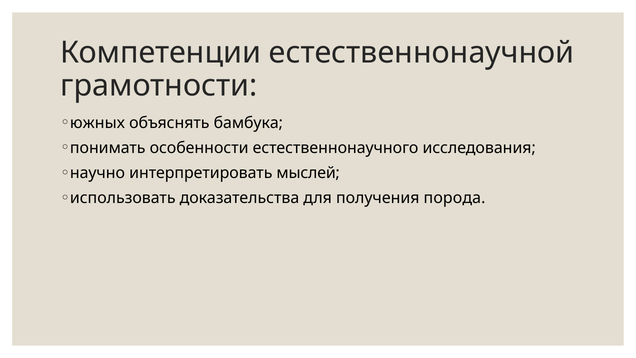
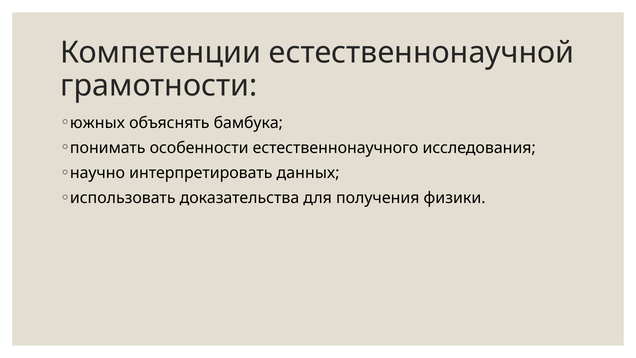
мыслей: мыслей -> данных
порода: порода -> физики
